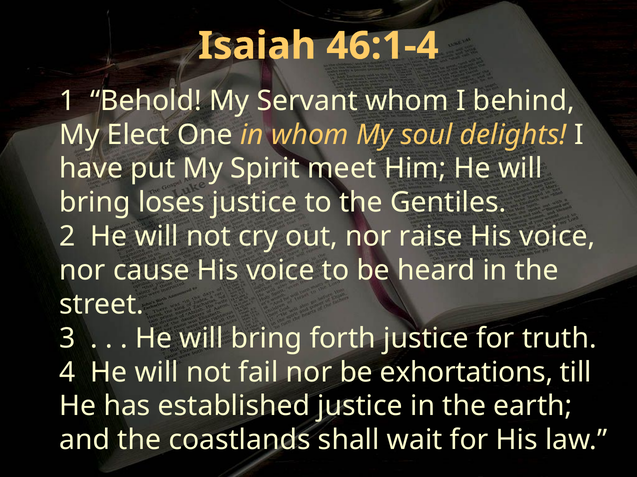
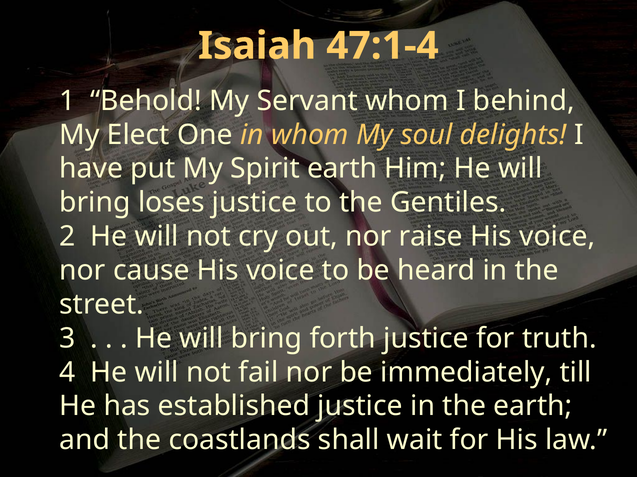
46:1-4: 46:1-4 -> 47:1-4
Spirit meet: meet -> earth
exhortations: exhortations -> immediately
